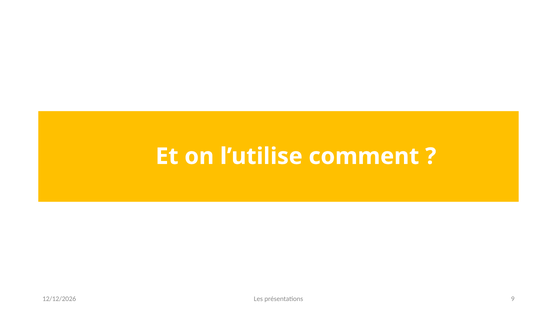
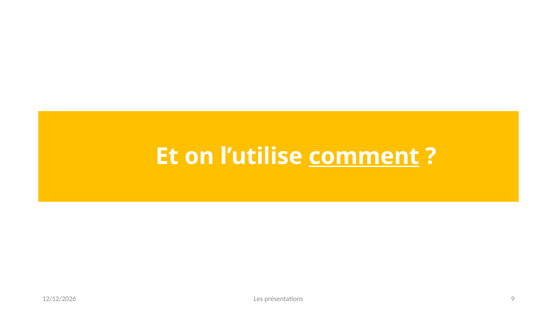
comment underline: none -> present
